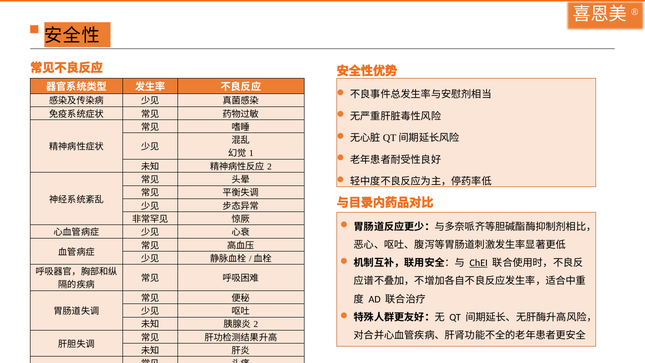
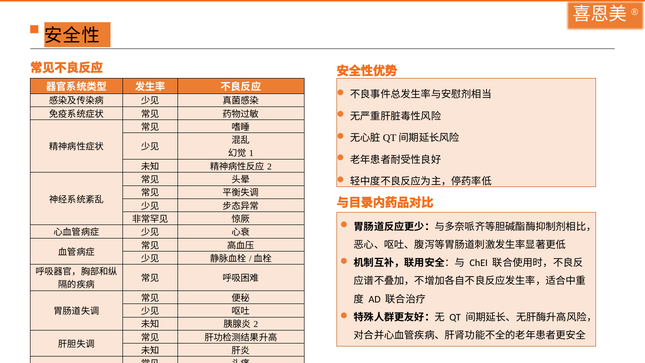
ChEI underline: present -> none
